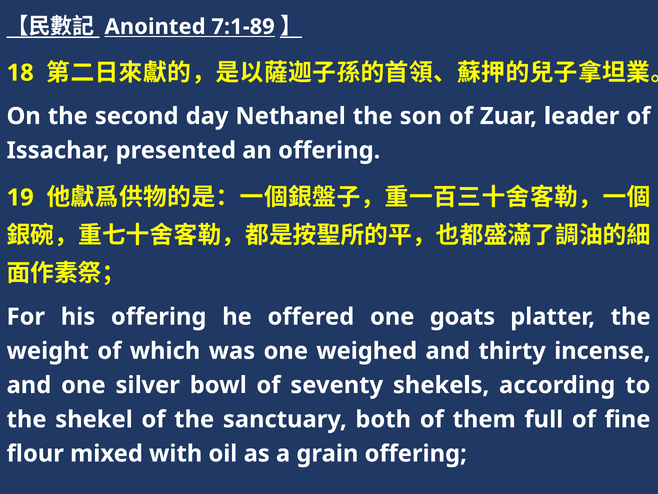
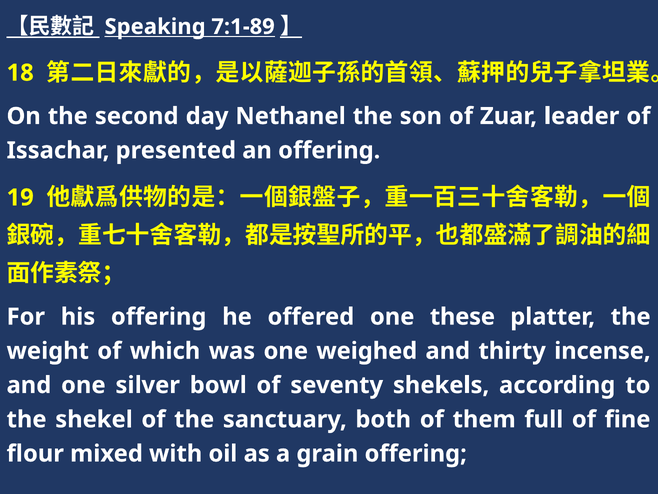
Anointed: Anointed -> Speaking
goats: goats -> these
